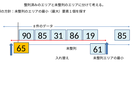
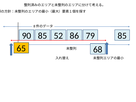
31: 31 -> 52
19: 19 -> 79
61: 61 -> 68
